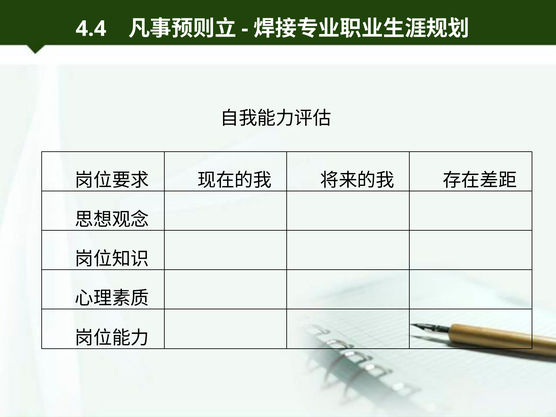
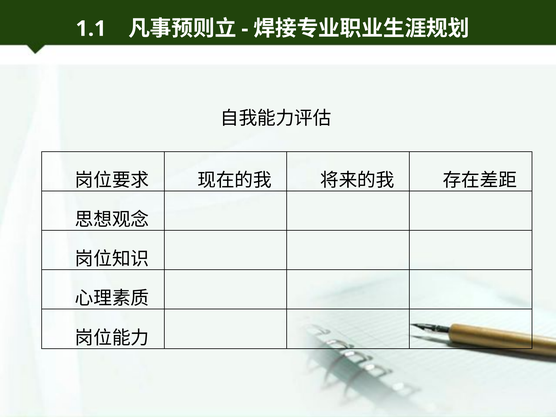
4.4: 4.4 -> 1.1
